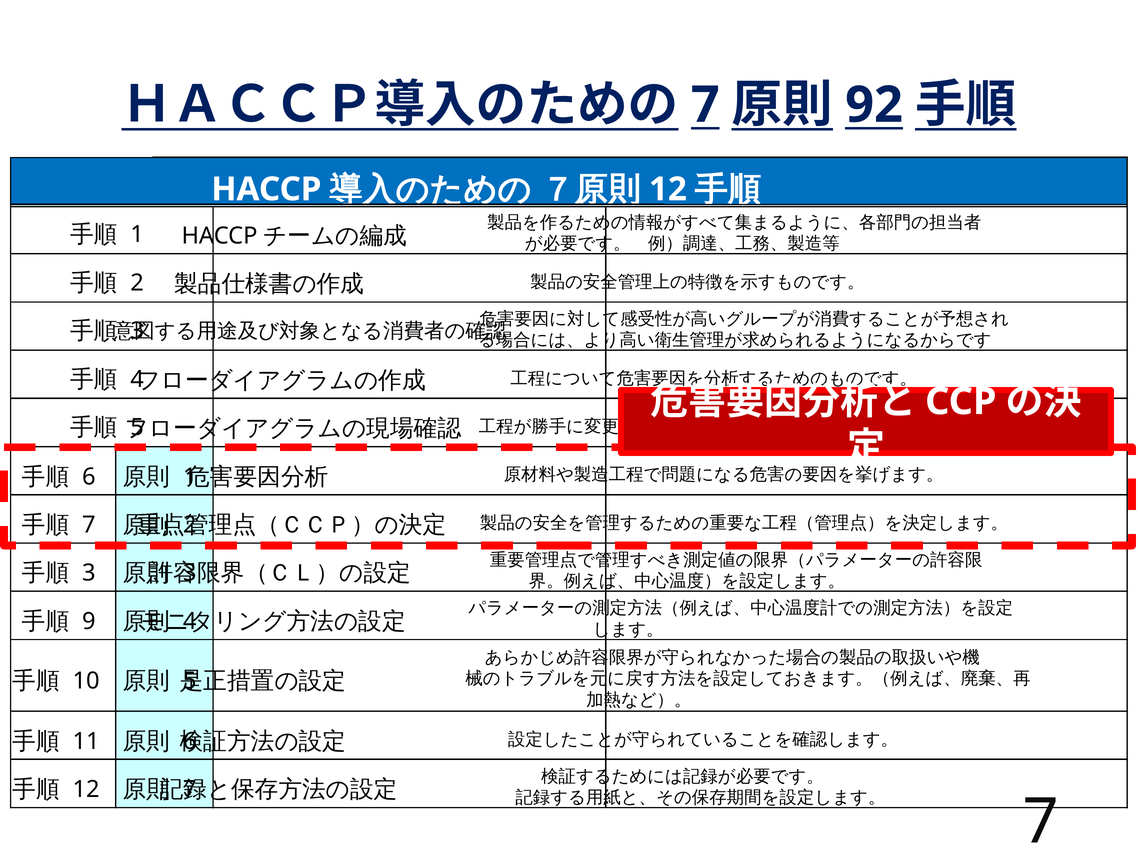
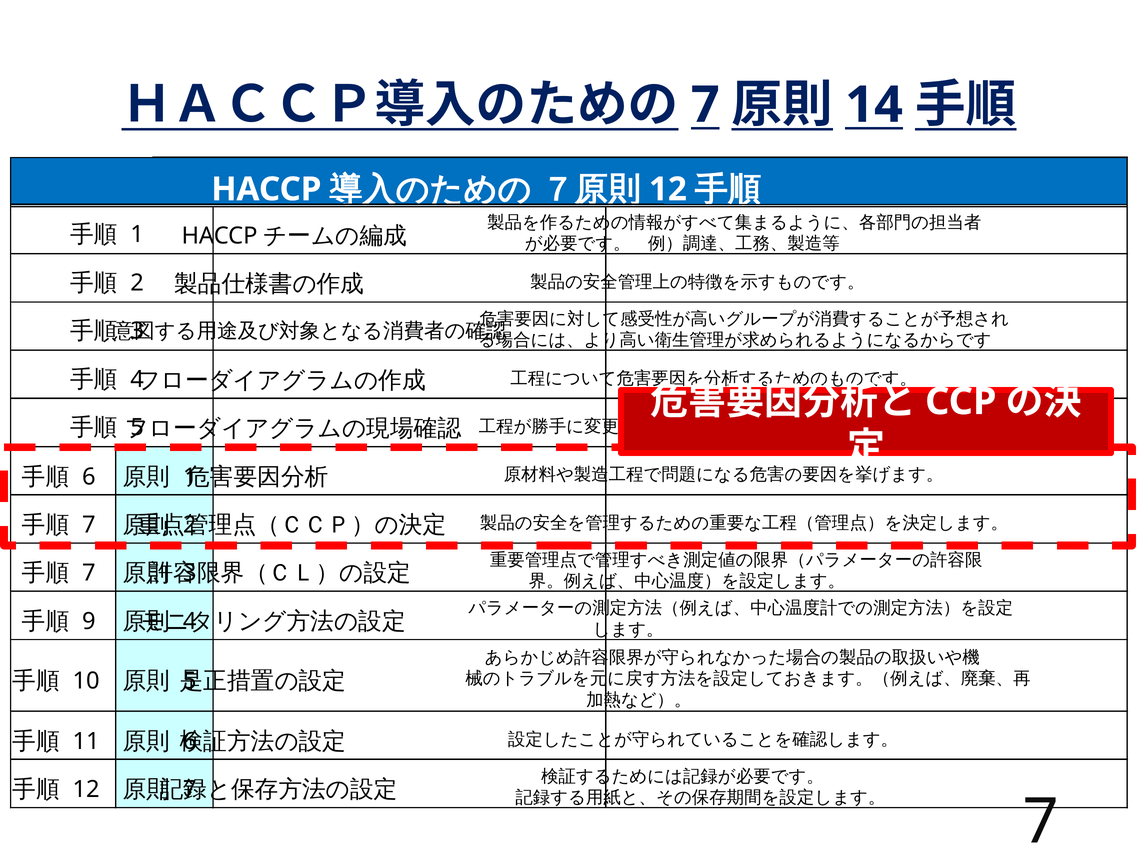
92: 92 -> 14
3 at (89, 573): 3 -> 7
